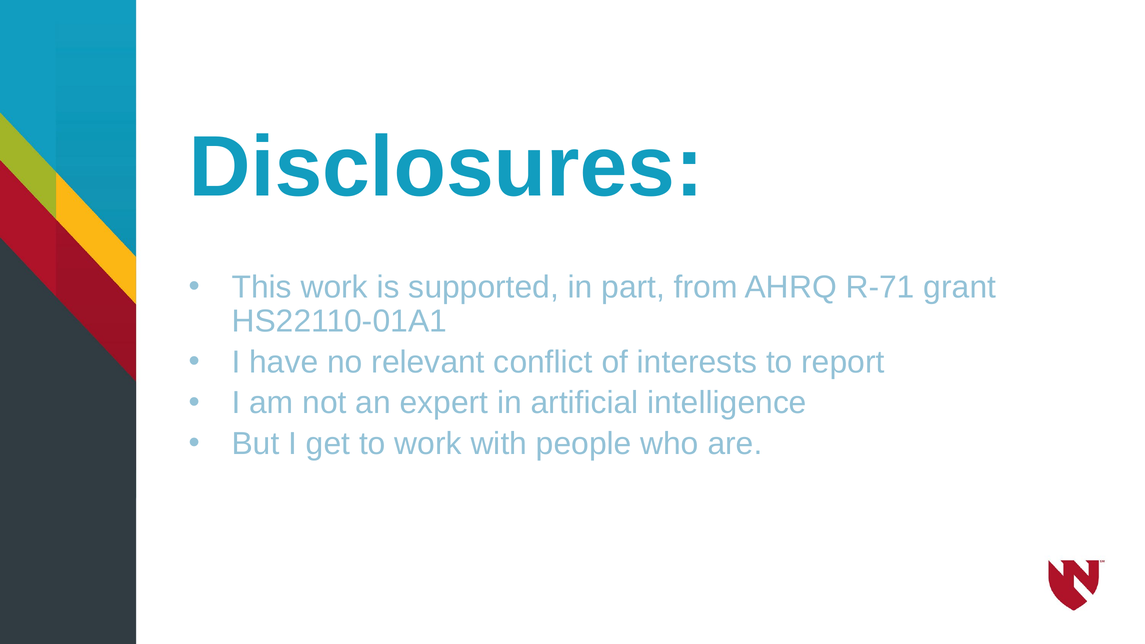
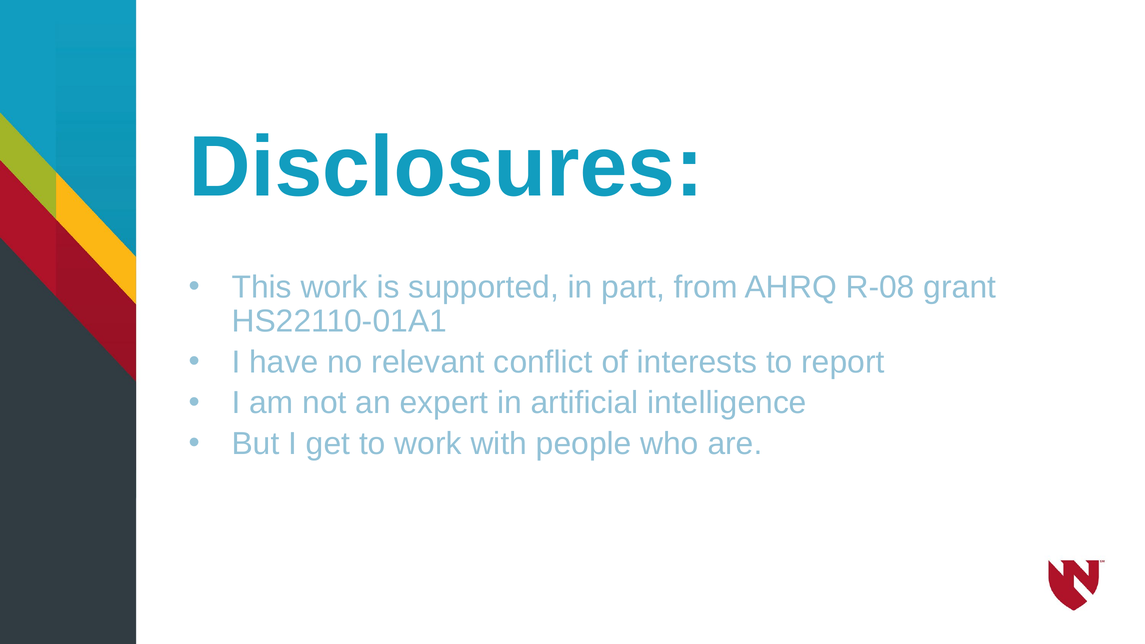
R-71: R-71 -> R-08
